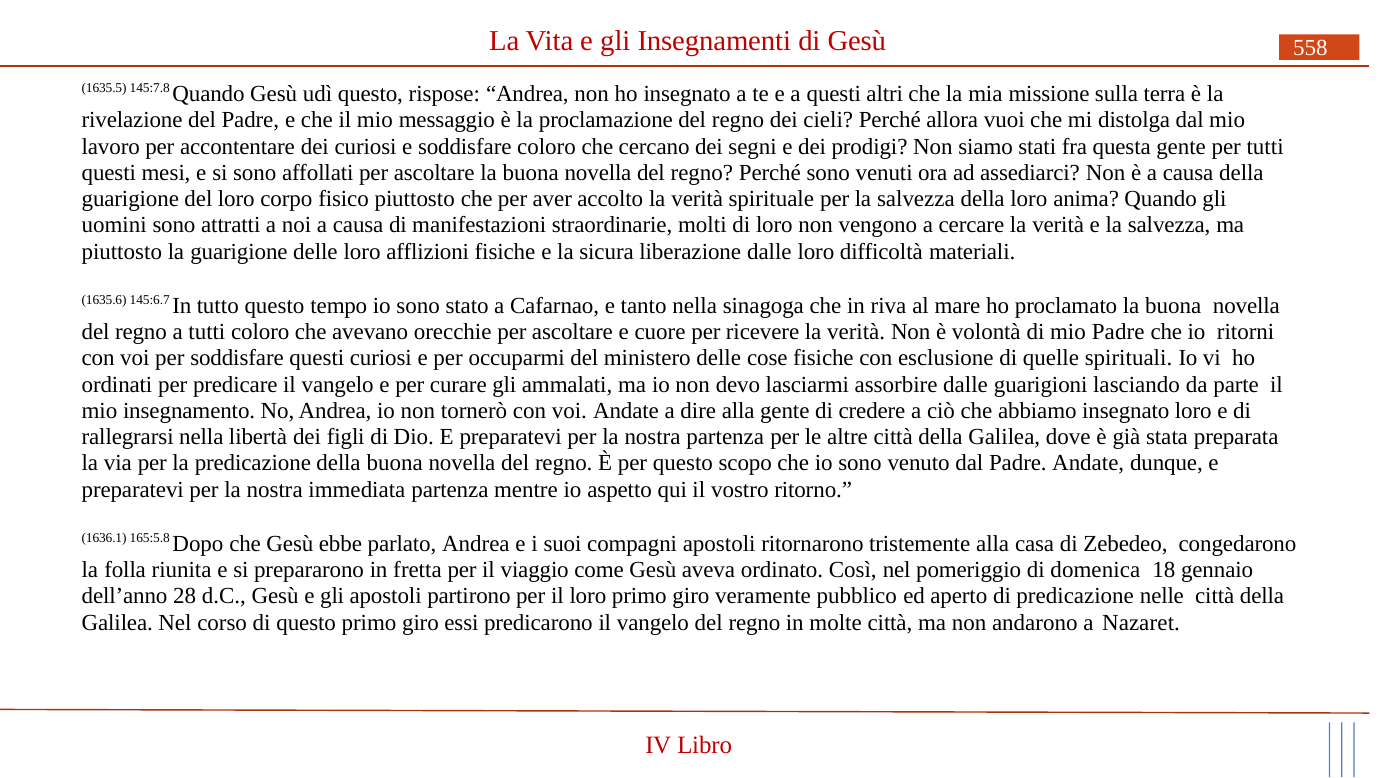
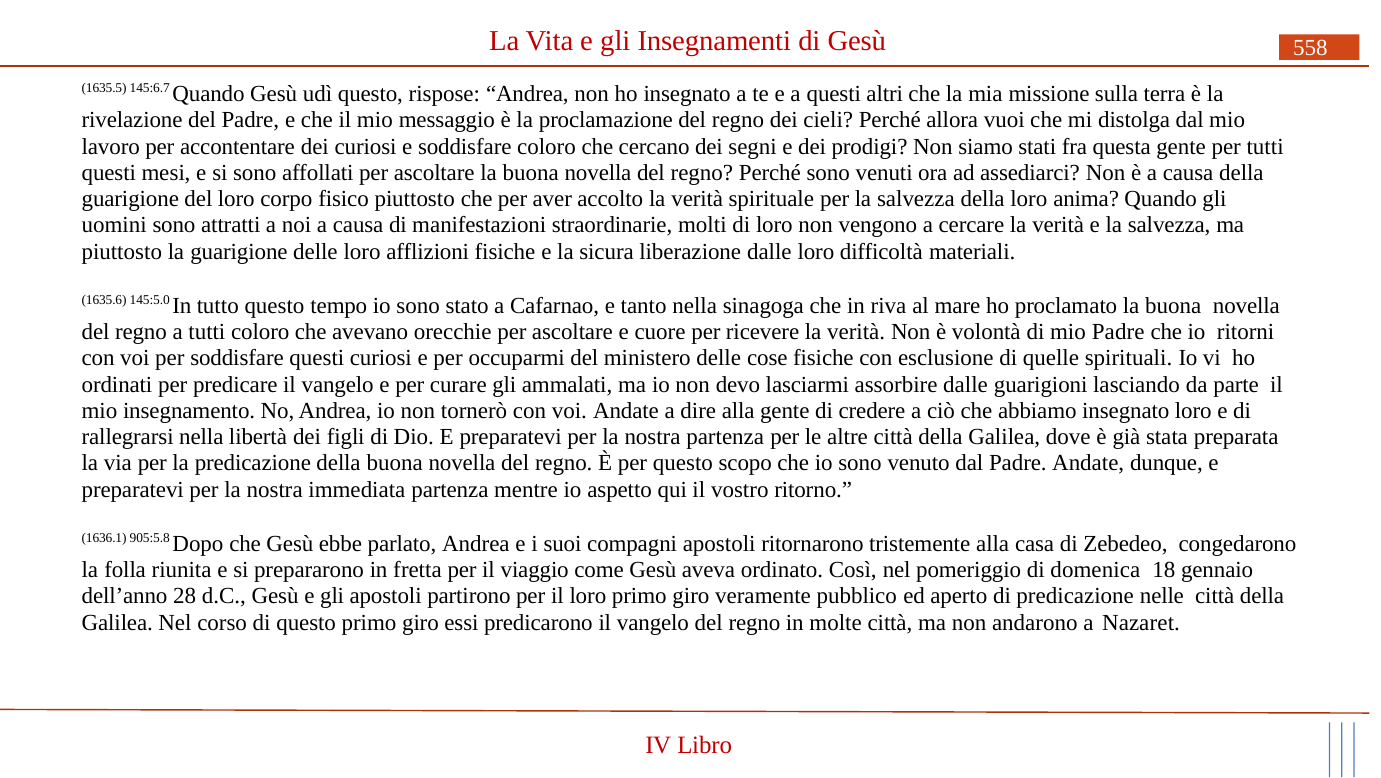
145:7.8: 145:7.8 -> 145:6.7
145:6.7: 145:6.7 -> 145:5.0
165:5.8: 165:5.8 -> 905:5.8
